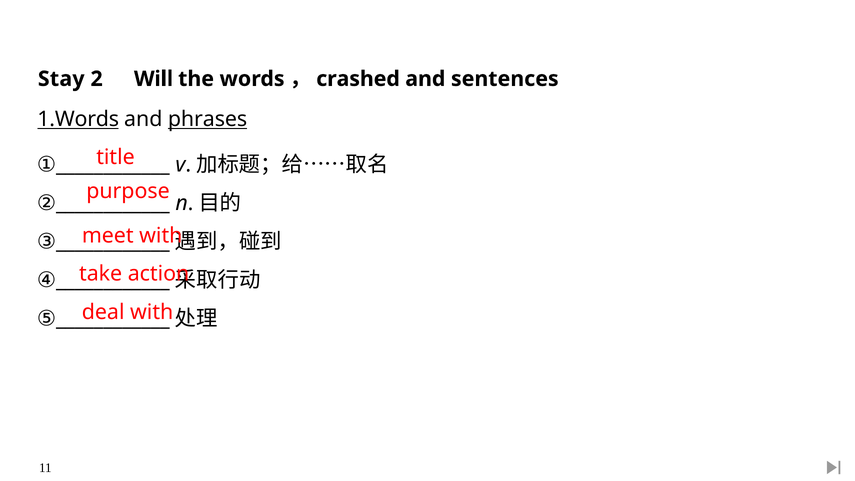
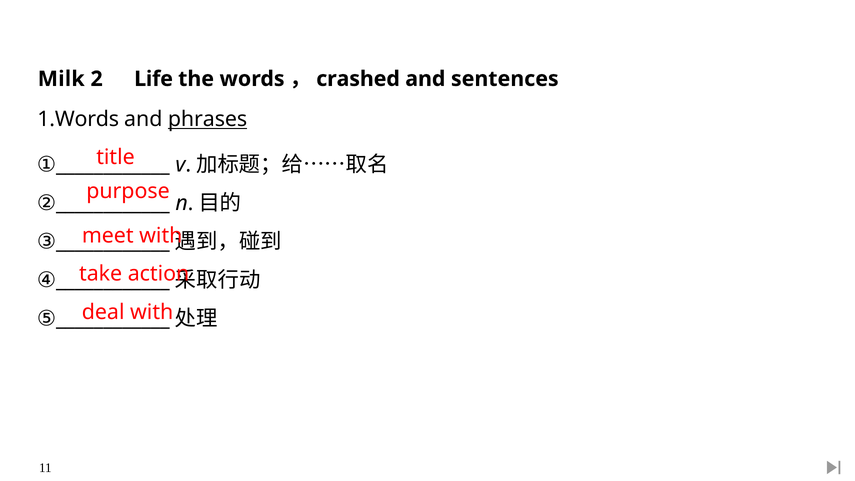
Stay: Stay -> Milk
Will: Will -> Life
1.Words underline: present -> none
